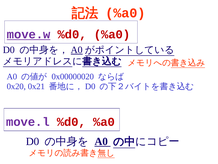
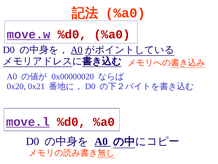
move.l underline: none -> present
